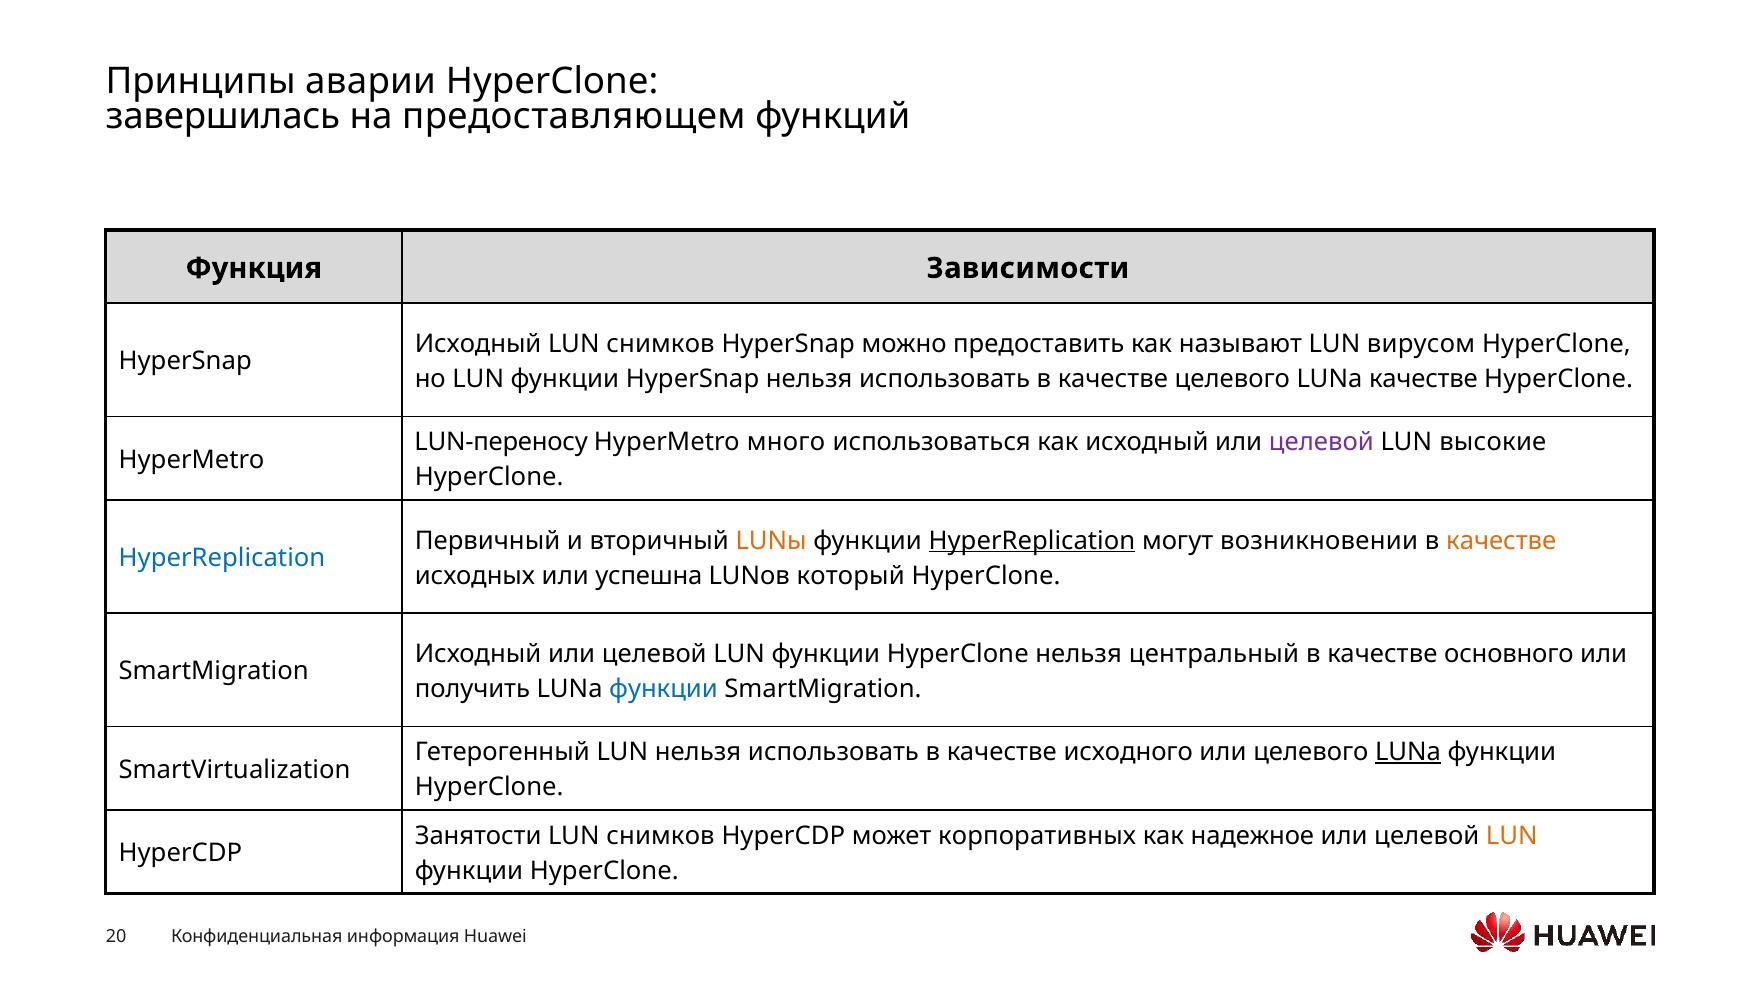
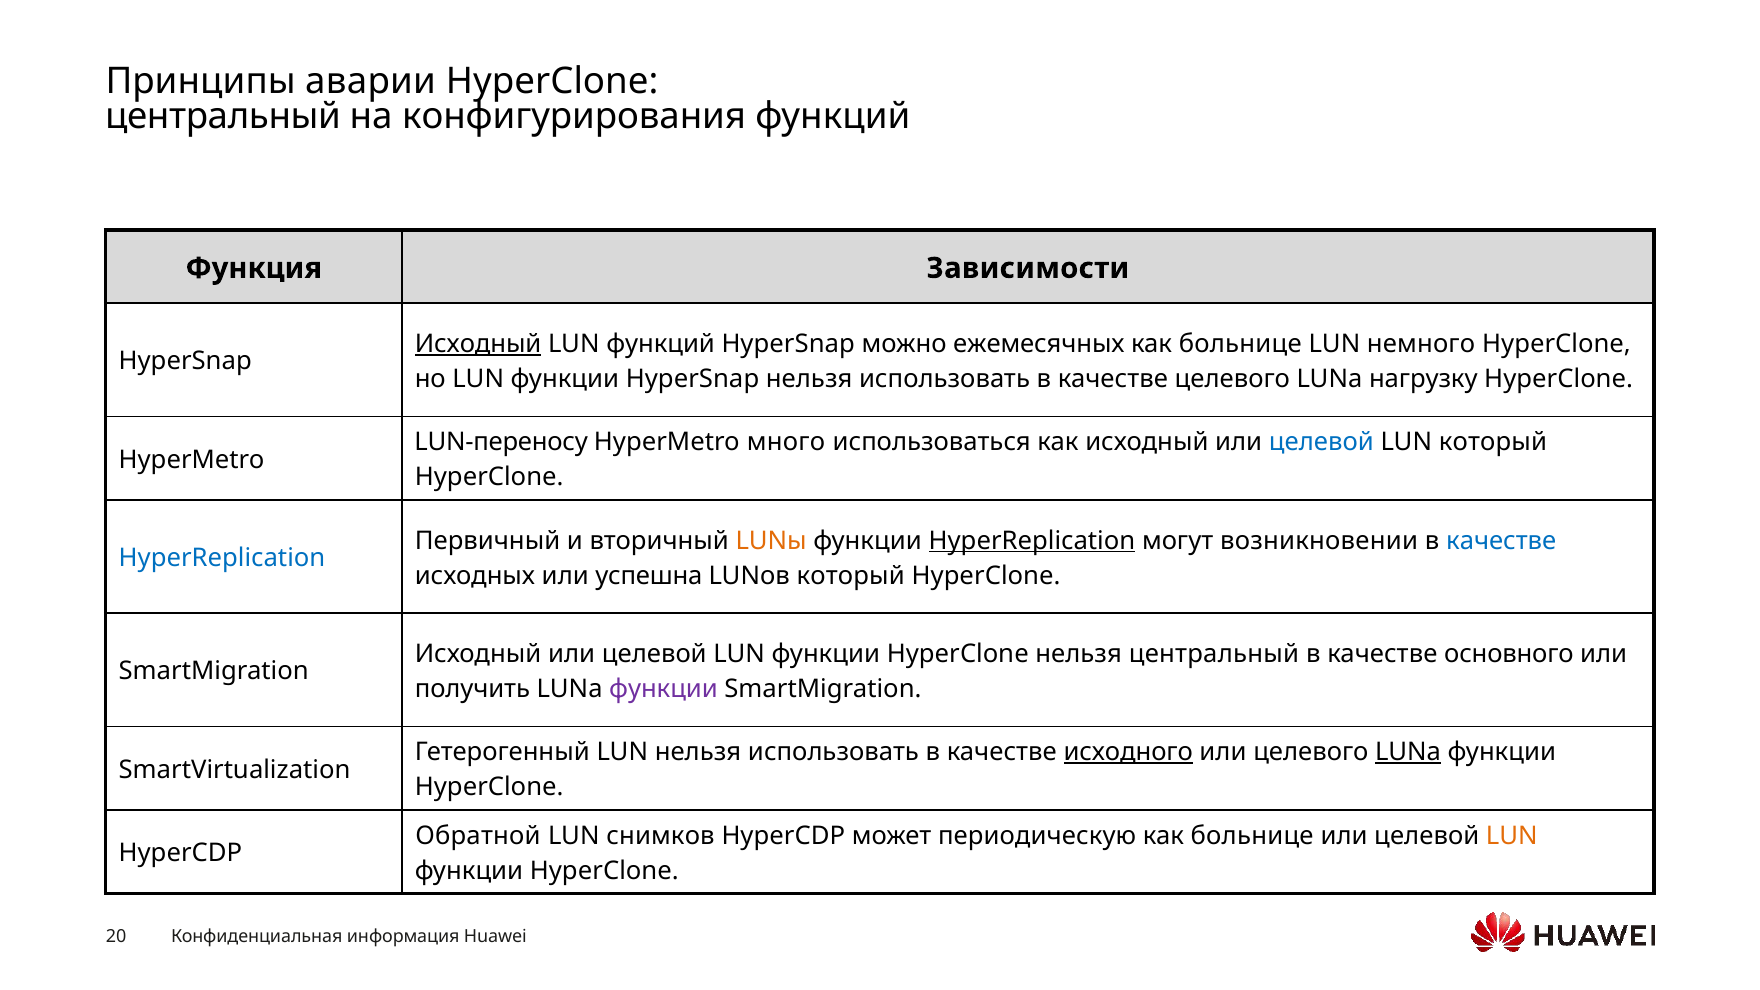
завершилась at (223, 117): завершилась -> центральный
предоставляющем: предоставляющем -> конфигурирования
Исходный at (478, 344) underline: none -> present
снимков at (660, 344): снимков -> функций
предоставить: предоставить -> ежемесячных
называют at (1240, 344): называют -> больнице
вирусом: вирусом -> немного
LUNа качестве: качестве -> нагрузку
целевой at (1321, 442) colour: purple -> blue
LUN высокие: высокие -> который
качестве at (1501, 541) colour: orange -> blue
функции at (663, 689) colour: blue -> purple
исходного underline: none -> present
Занятости: Занятости -> Обратной
корпоративных: корпоративных -> периодическую
надежное at (1252, 836): надежное -> больнице
